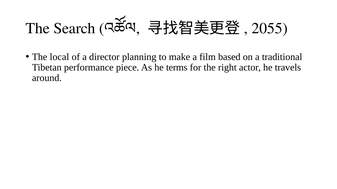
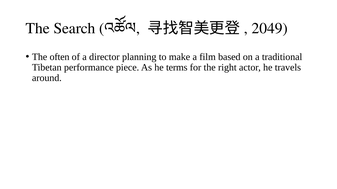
2055: 2055 -> 2049
local: local -> often
